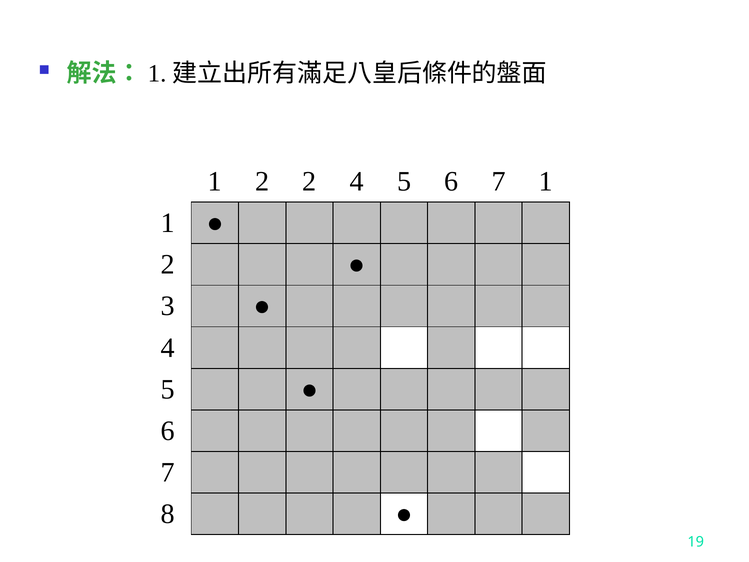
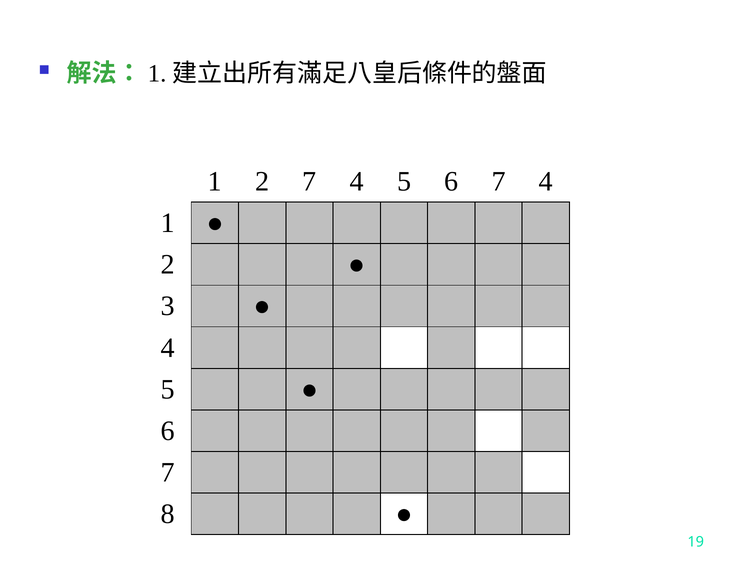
2 2: 2 -> 7
6 7 1: 1 -> 4
